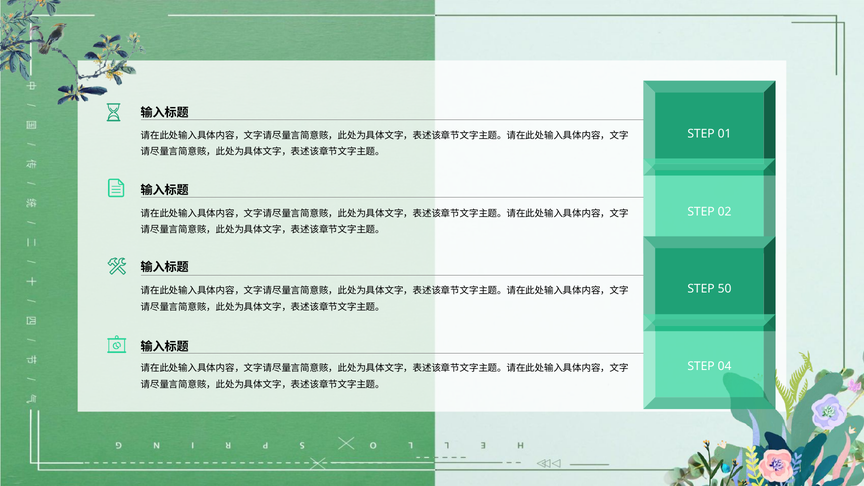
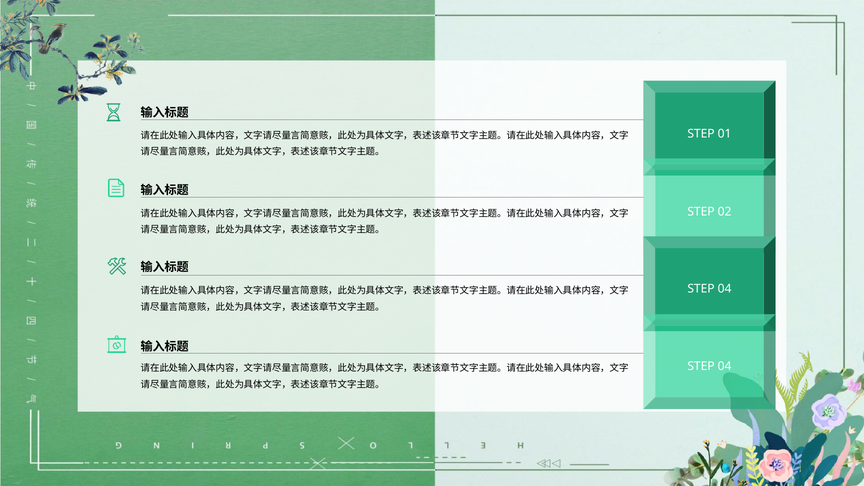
50 at (725, 289): 50 -> 04
